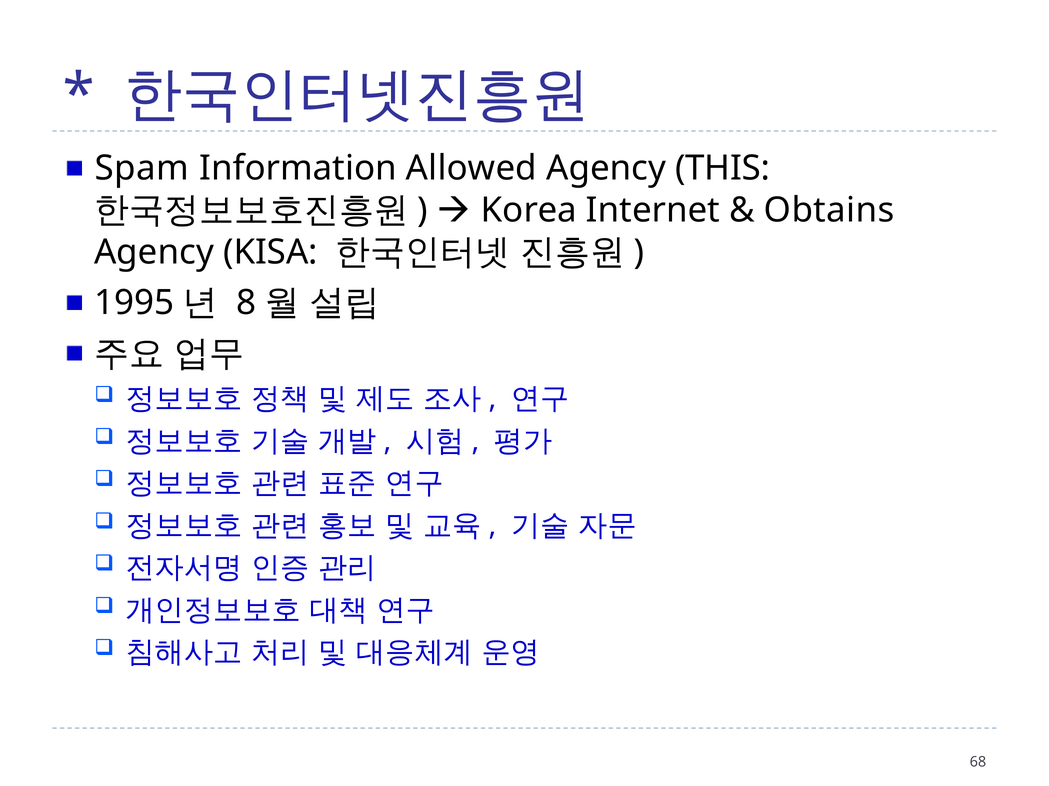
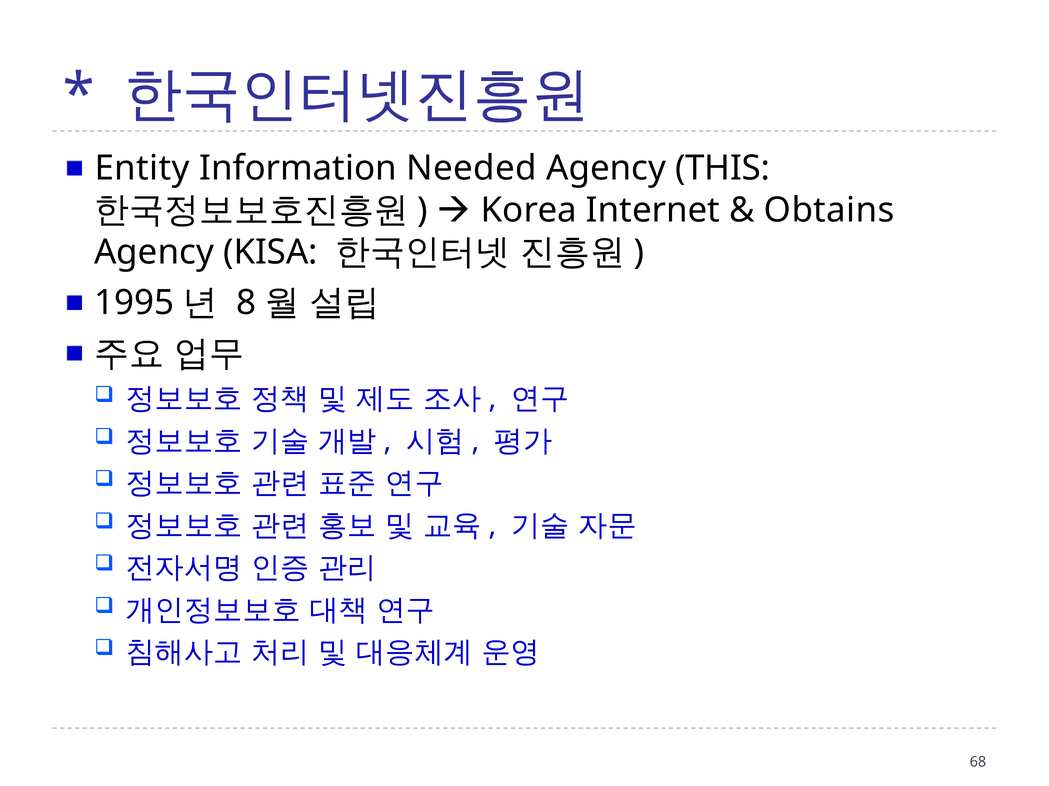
Spam: Spam -> Entity
Allowed: Allowed -> Needed
